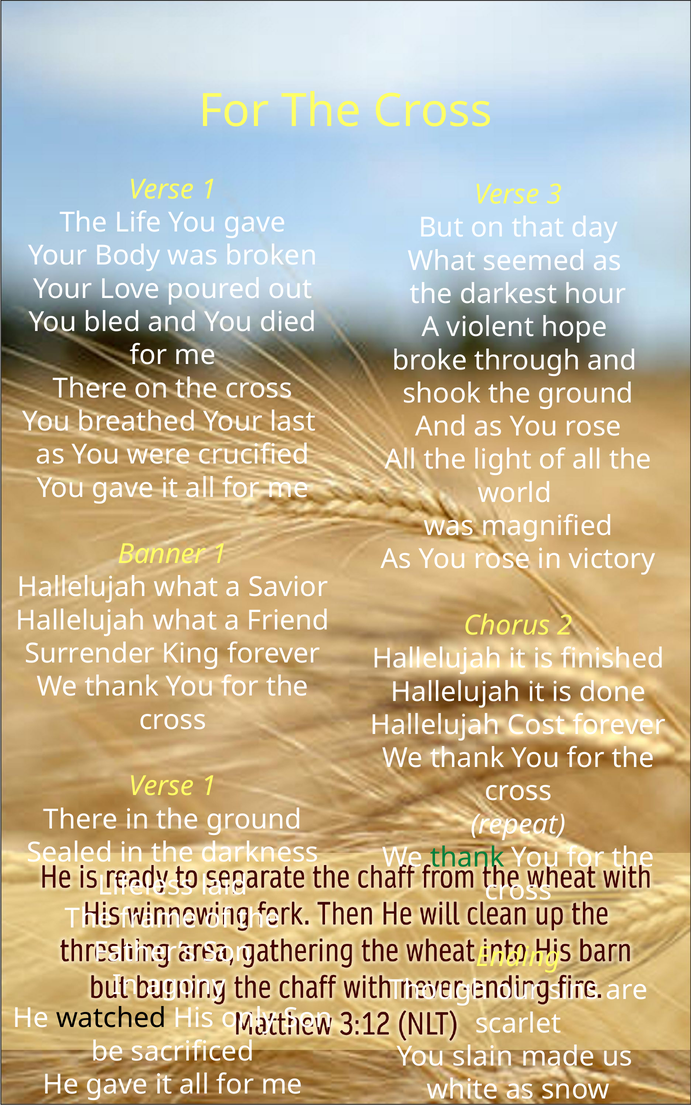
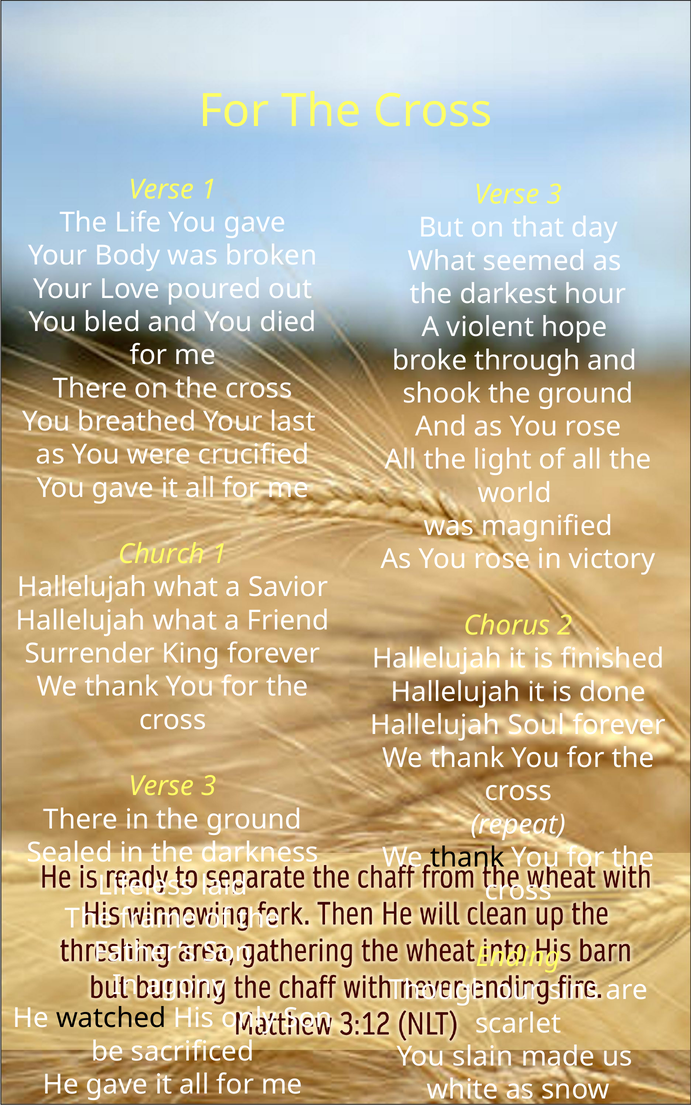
Banner: Banner -> Church
Cost: Cost -> Soul
1 at (209, 787): 1 -> 3
thank at (467, 858) colour: green -> black
